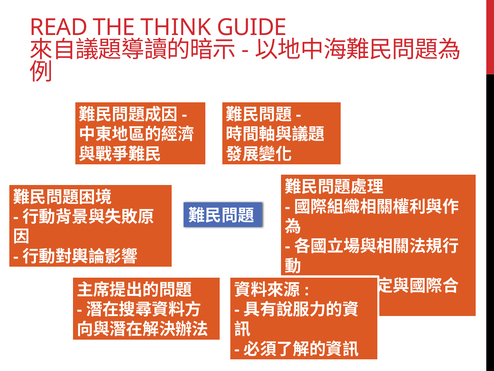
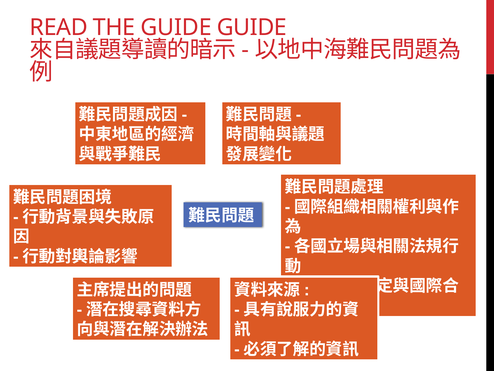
THE THINK: THINK -> GUIDE
